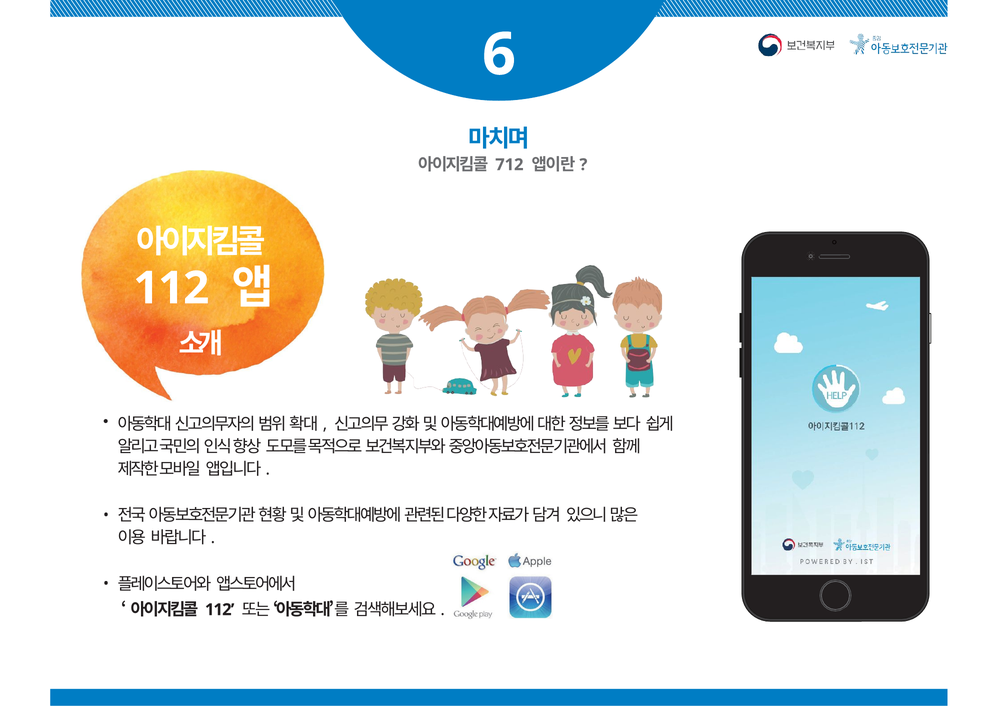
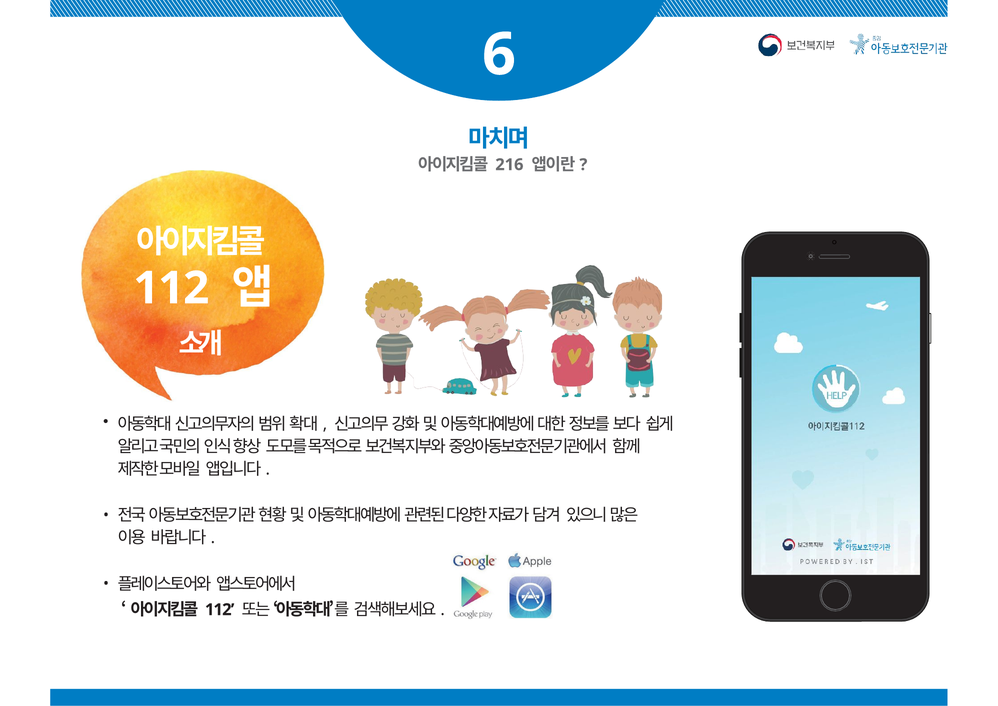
712: 712 -> 216
